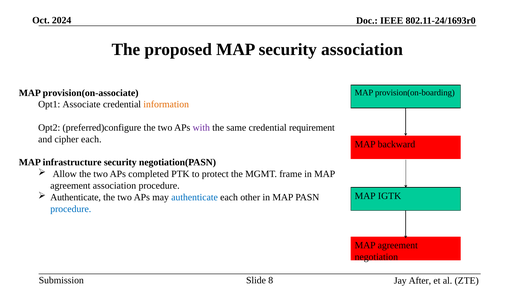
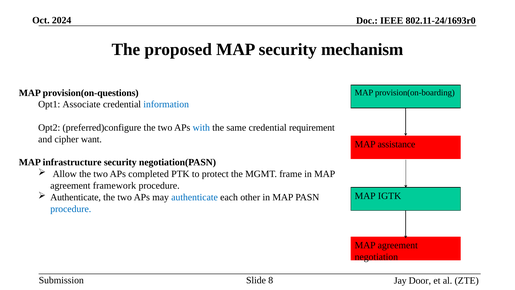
security association: association -> mechanism
provision(on-associate: provision(on-associate -> provision(on-questions
information colour: orange -> blue
with colour: purple -> blue
cipher each: each -> want
backward: backward -> assistance
agreement association: association -> framework
After: After -> Door
